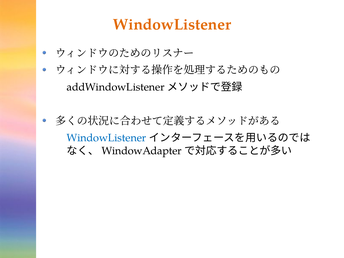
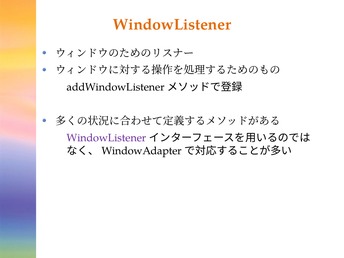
WindowListener at (106, 138) colour: blue -> purple
